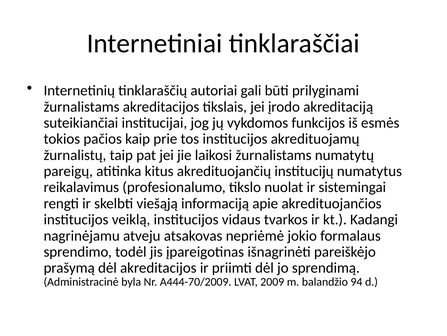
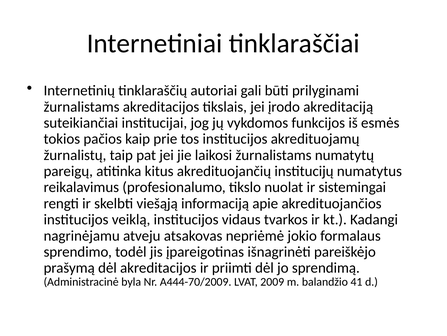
94: 94 -> 41
